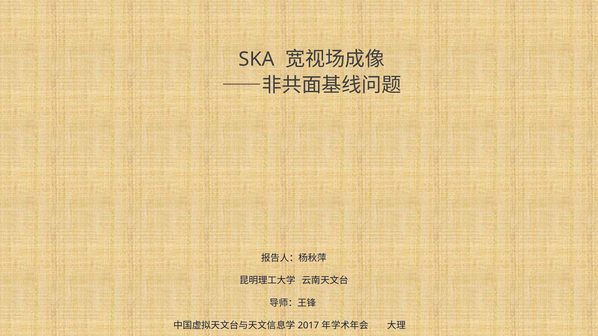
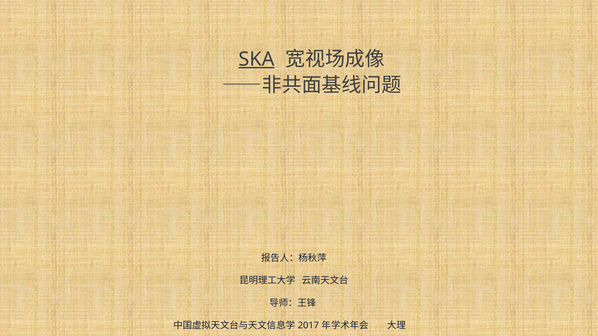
SKA underline: none -> present
